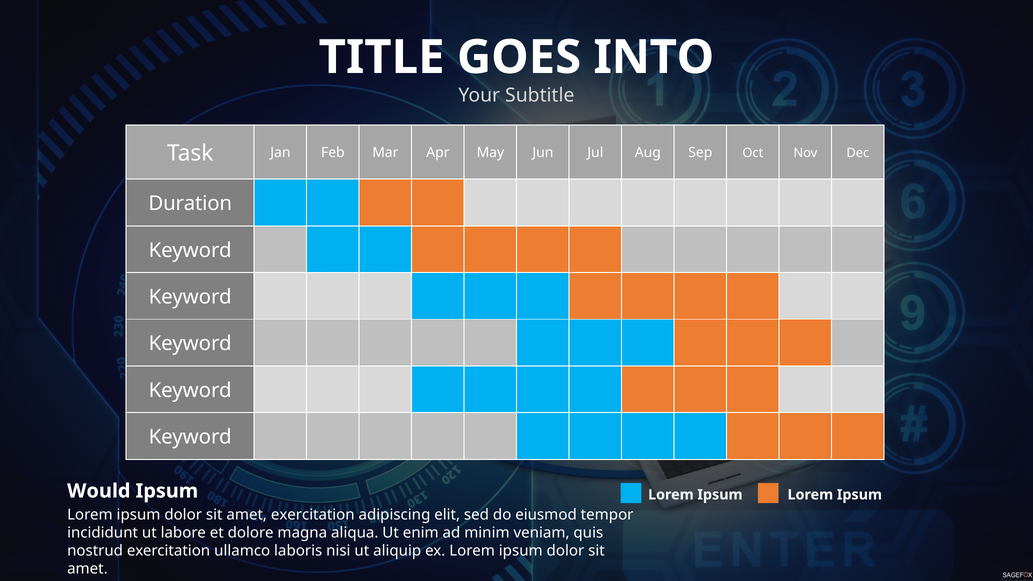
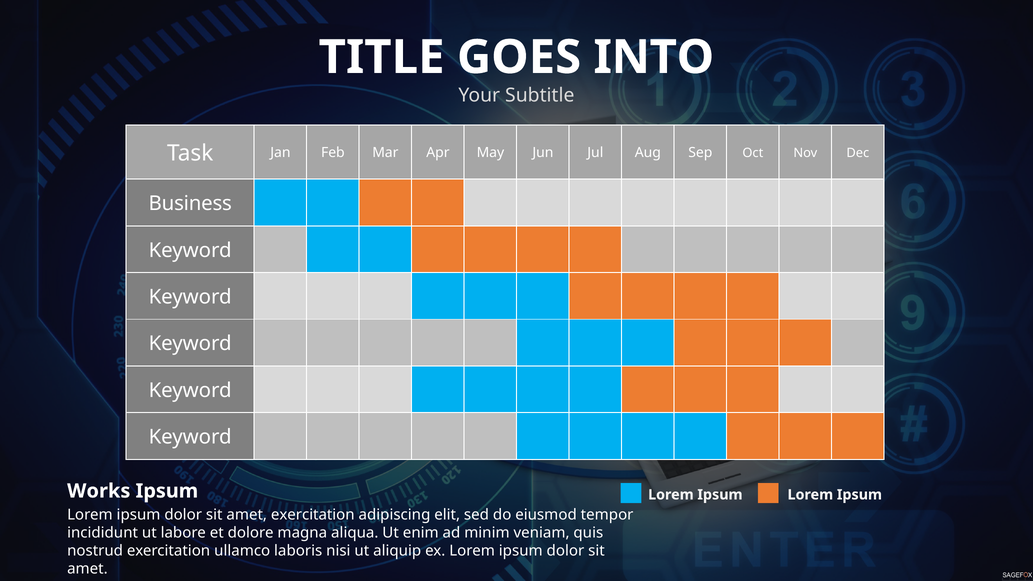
Duration: Duration -> Business
Would: Would -> Works
